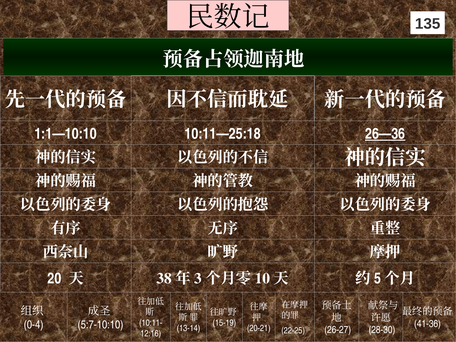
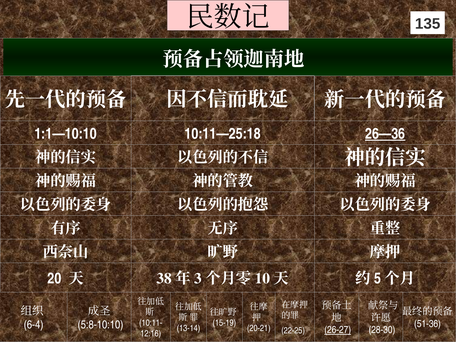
41-36: 41-36 -> 51-36
0-4: 0-4 -> 6-4
5:7-10:10: 5:7-10:10 -> 5:8-10:10
26-27 underline: none -> present
